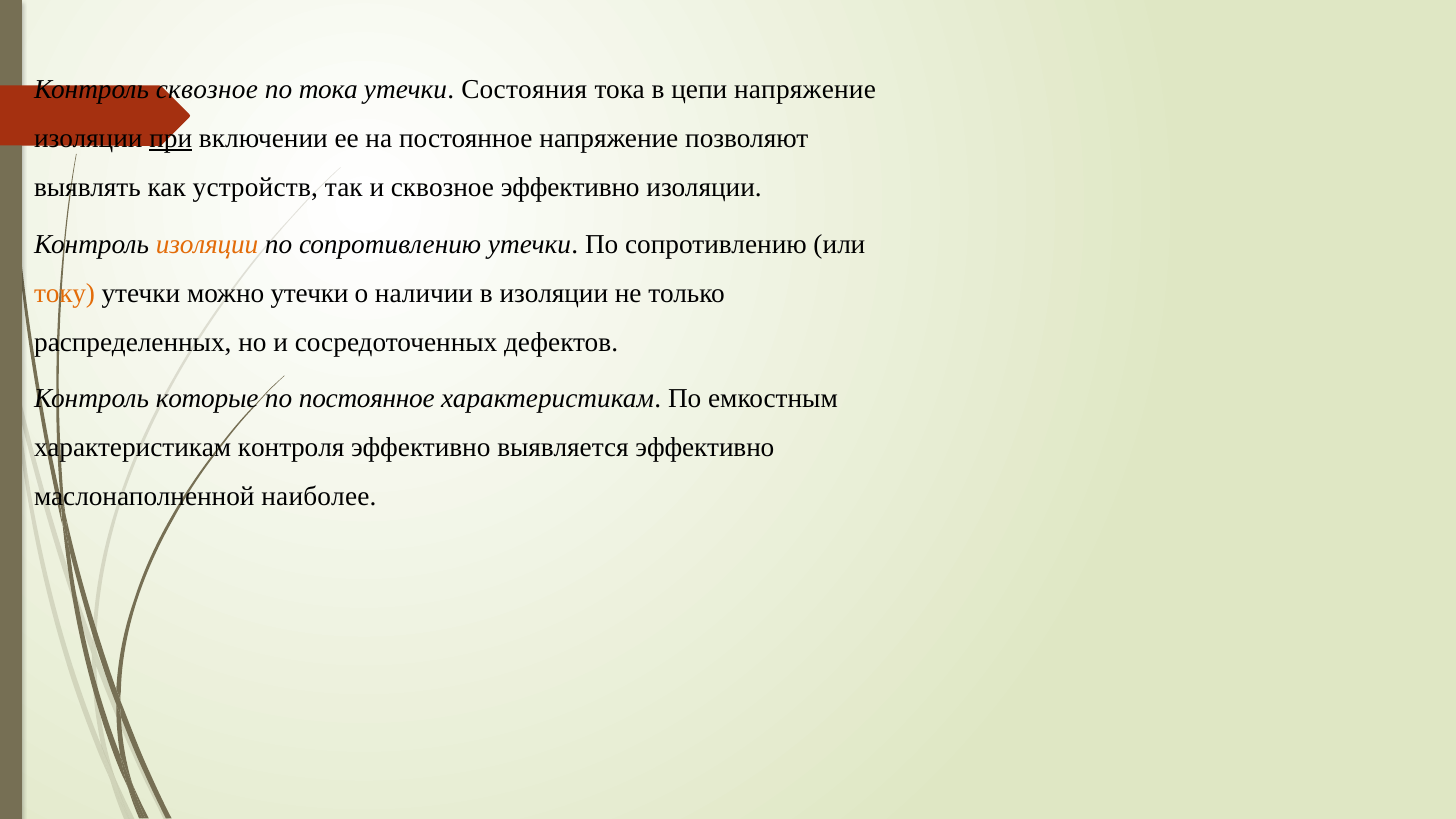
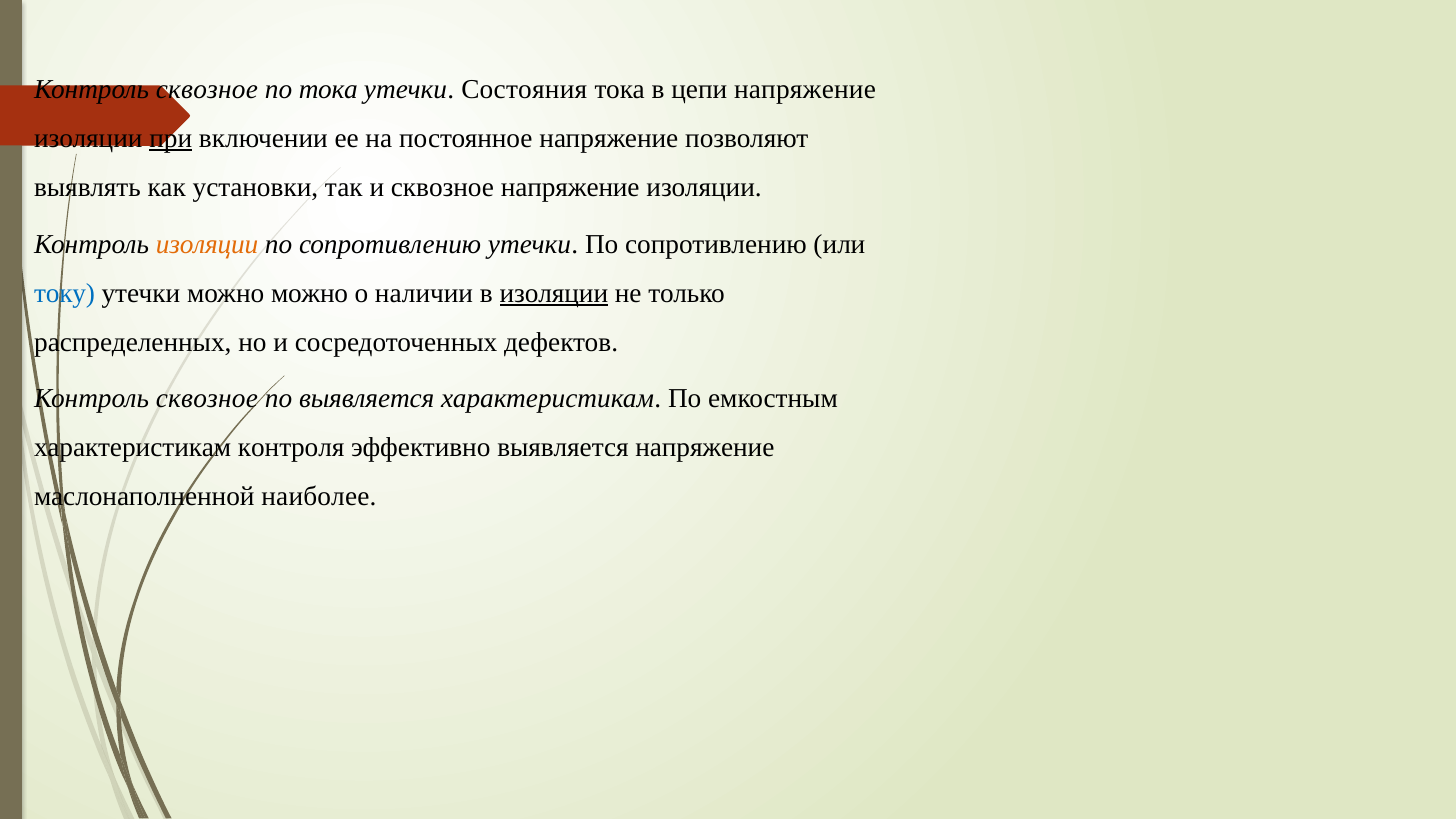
устройств: устройств -> установки
сквозное эффективно: эффективно -> напряжение
току colour: orange -> blue
можно утечки: утечки -> можно
изоляции at (554, 293) underline: none -> present
которые at (207, 399): которые -> сквозное
по постоянное: постоянное -> выявляется
выявляется эффективно: эффективно -> напряжение
